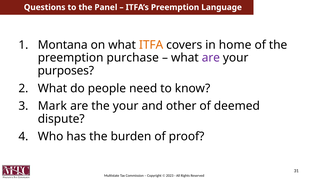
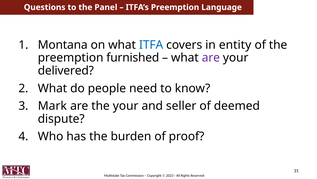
ITFA colour: orange -> blue
home: home -> entity
purchase: purchase -> furnished
purposes: purposes -> delivered
other: other -> seller
